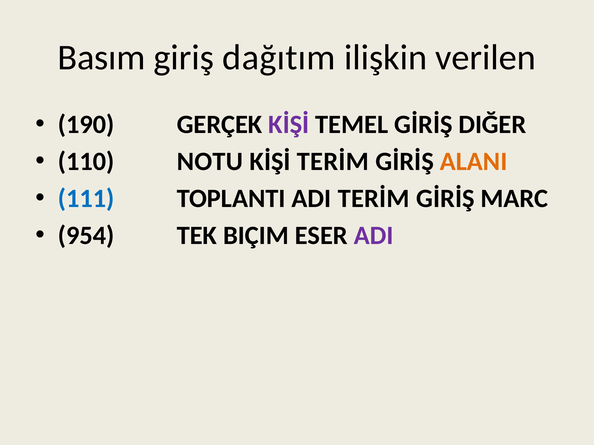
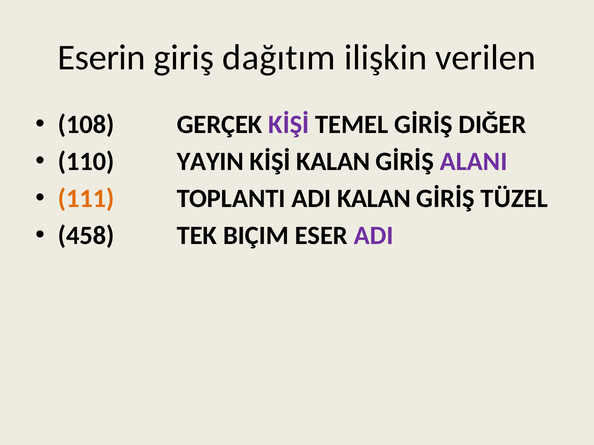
Basım: Basım -> Eserin
190: 190 -> 108
NOTU: NOTU -> YAYIN
KİŞİ TERİM: TERİM -> KALAN
ALANI colour: orange -> purple
111 colour: blue -> orange
ADI TERİM: TERİM -> KALAN
MARC: MARC -> TÜZEL
954: 954 -> 458
